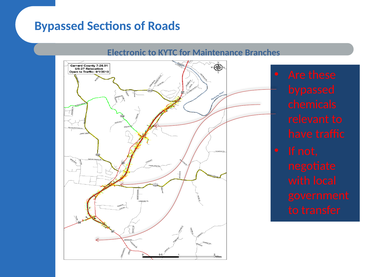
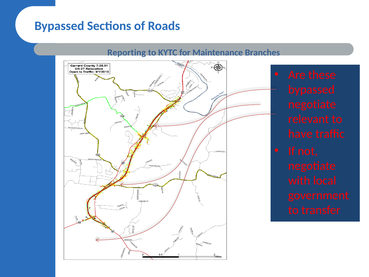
Electronic: Electronic -> Reporting
chemicals at (312, 104): chemicals -> negotiate
